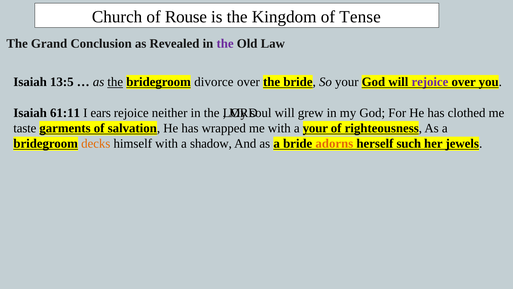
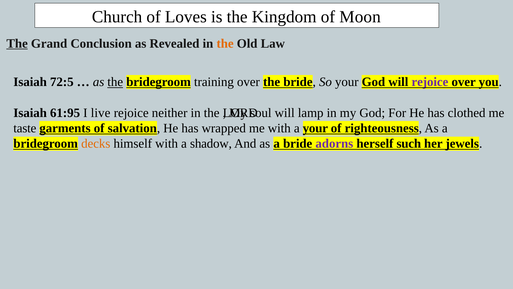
Rouse: Rouse -> Loves
Tense: Tense -> Moon
The at (17, 43) underline: none -> present
the at (225, 43) colour: purple -> orange
13:5: 13:5 -> 72:5
divorce: divorce -> training
61:11: 61:11 -> 61:95
ears: ears -> live
grew: grew -> lamp
adorns colour: orange -> purple
